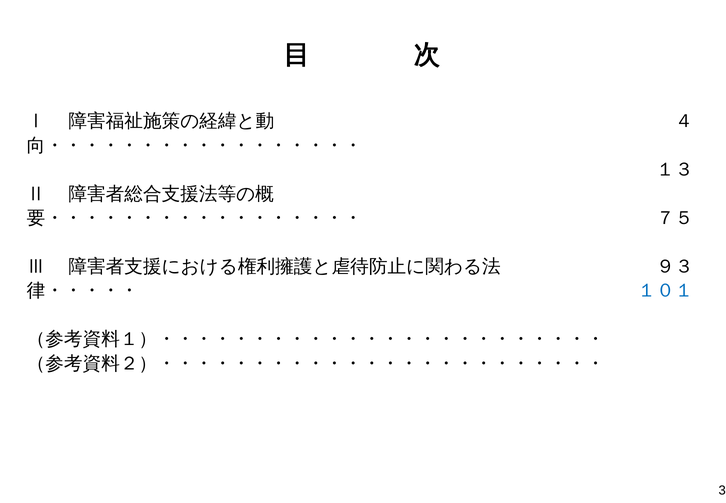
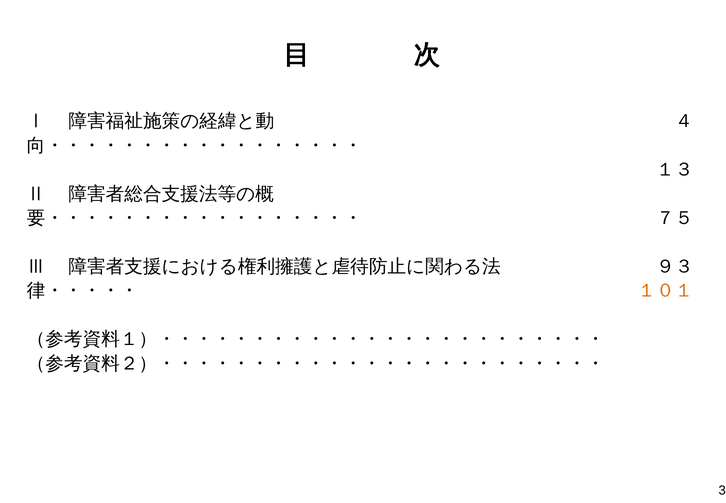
１０１ colour: blue -> orange
